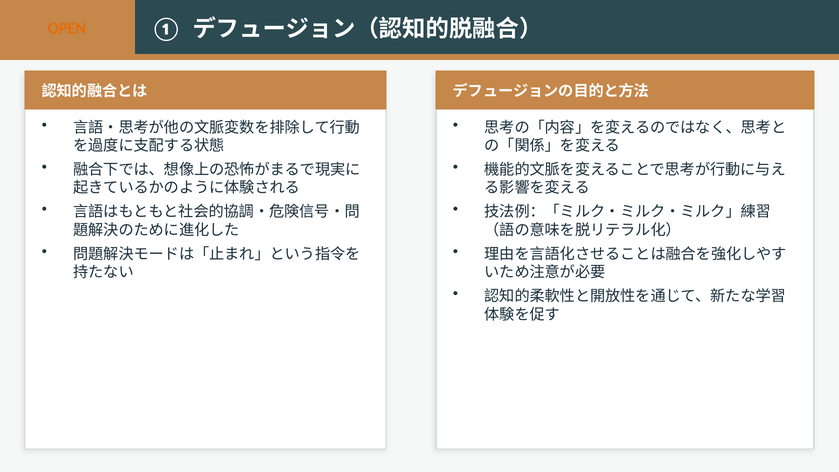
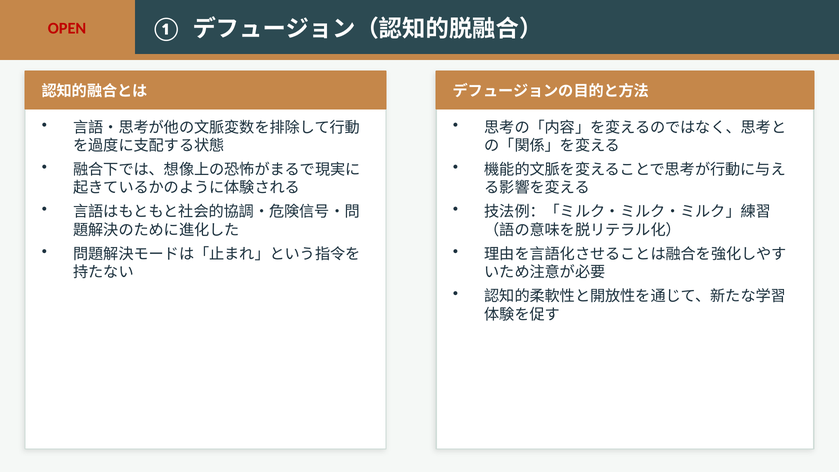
OPEN colour: orange -> red
